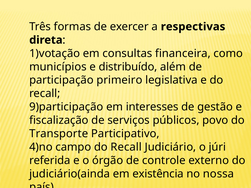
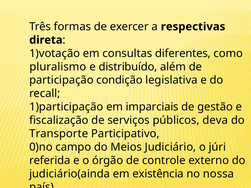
financeira: financeira -> diferentes
municípios: municípios -> pluralismo
primeiro: primeiro -> condição
9)participação: 9)participação -> 1)participação
interesses: interesses -> imparciais
povo: povo -> deva
4)no: 4)no -> 0)no
campo do Recall: Recall -> Meios
